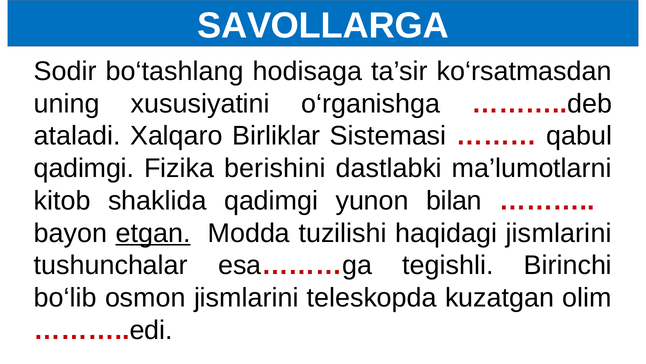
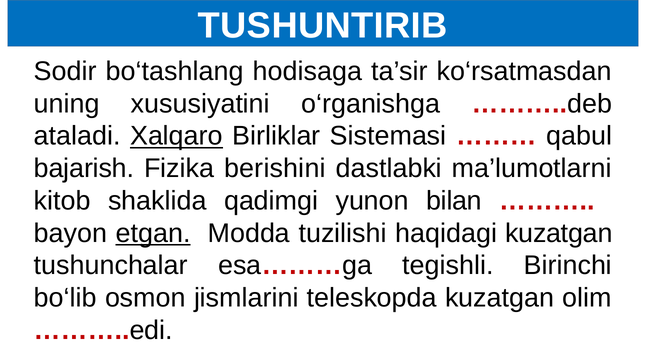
SAVOLLARGA: SAVOLLARGA -> TUSHUNTIRIB
Xalqaro underline: none -> present
qadimgi at (84, 168): qadimgi -> bajarish
haqidagi jismlarini: jismlarini -> kuzatgan
